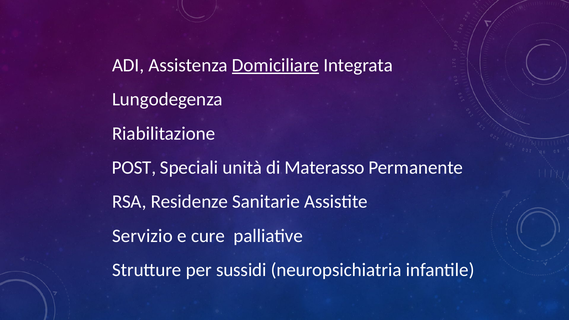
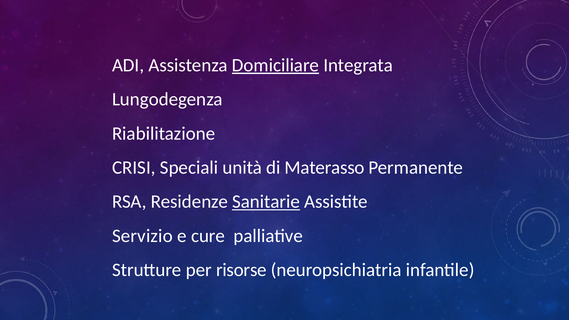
POST: POST -> CRISI
Sanitarie underline: none -> present
sussidi: sussidi -> risorse
